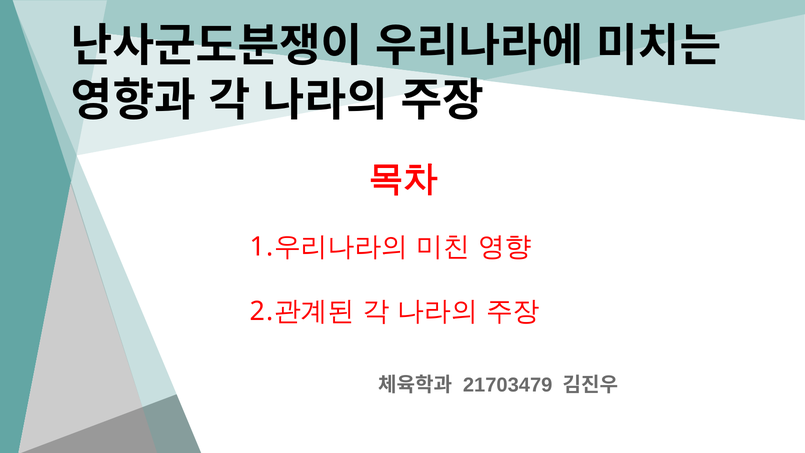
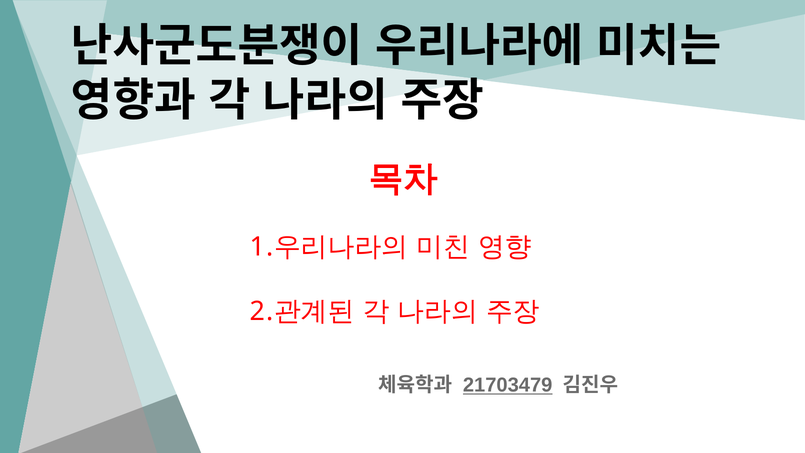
21703479 underline: none -> present
